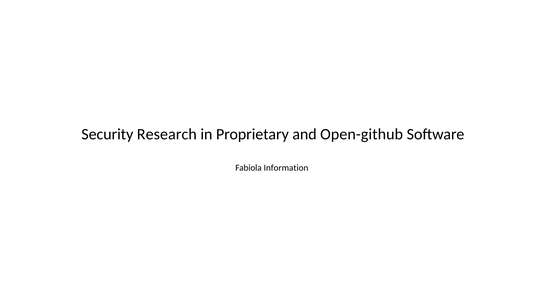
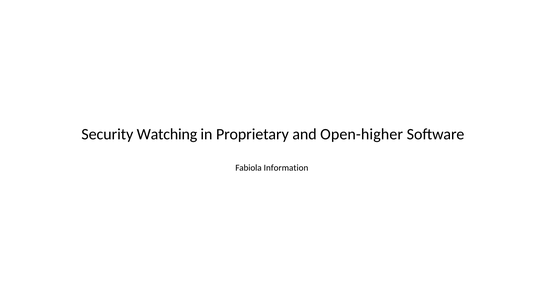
Research: Research -> Watching
Open-github: Open-github -> Open-higher
